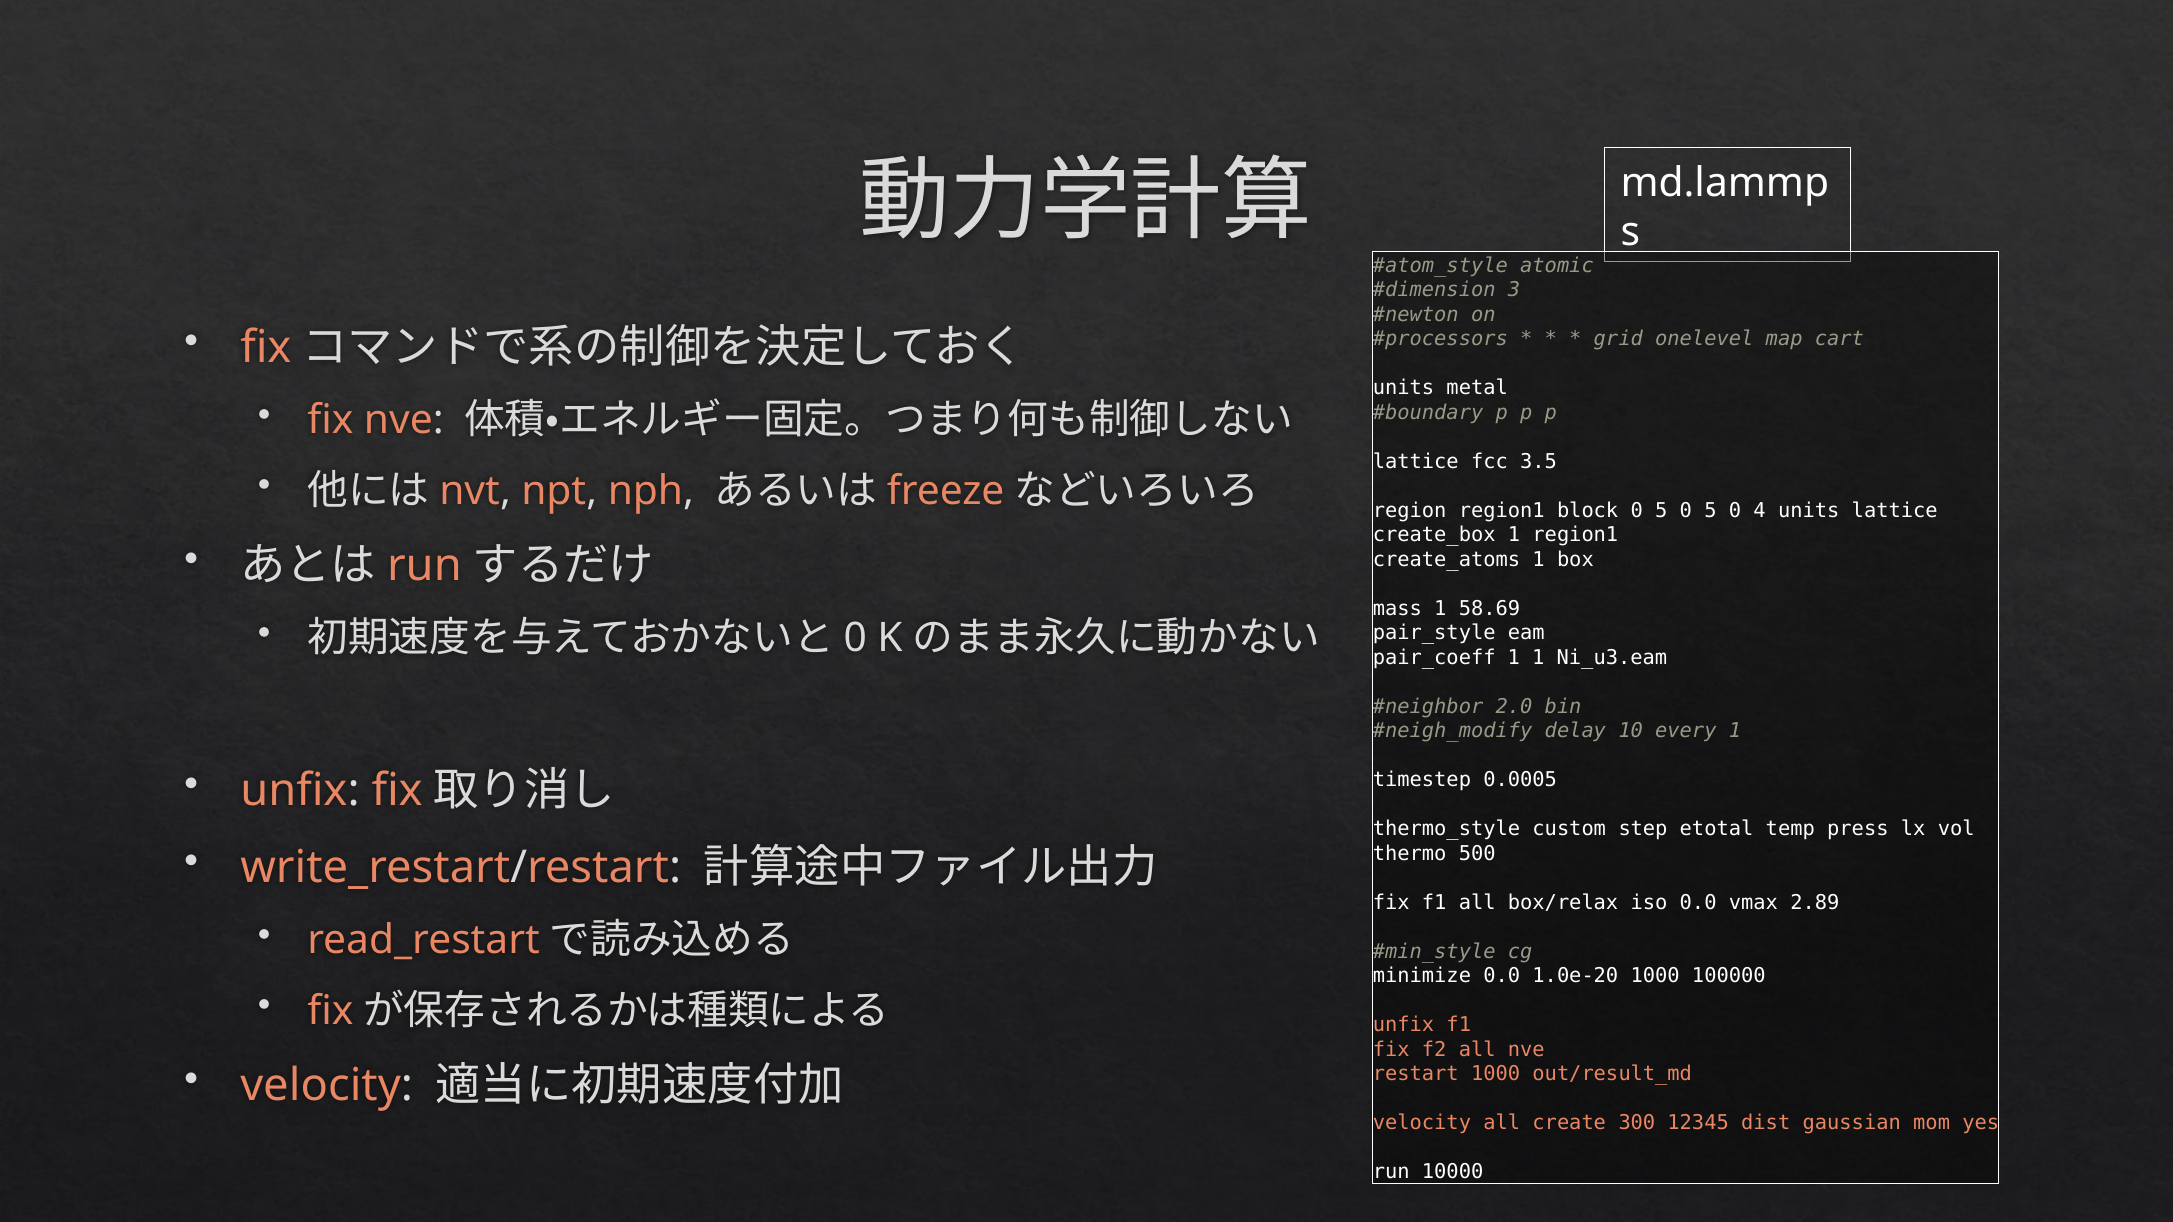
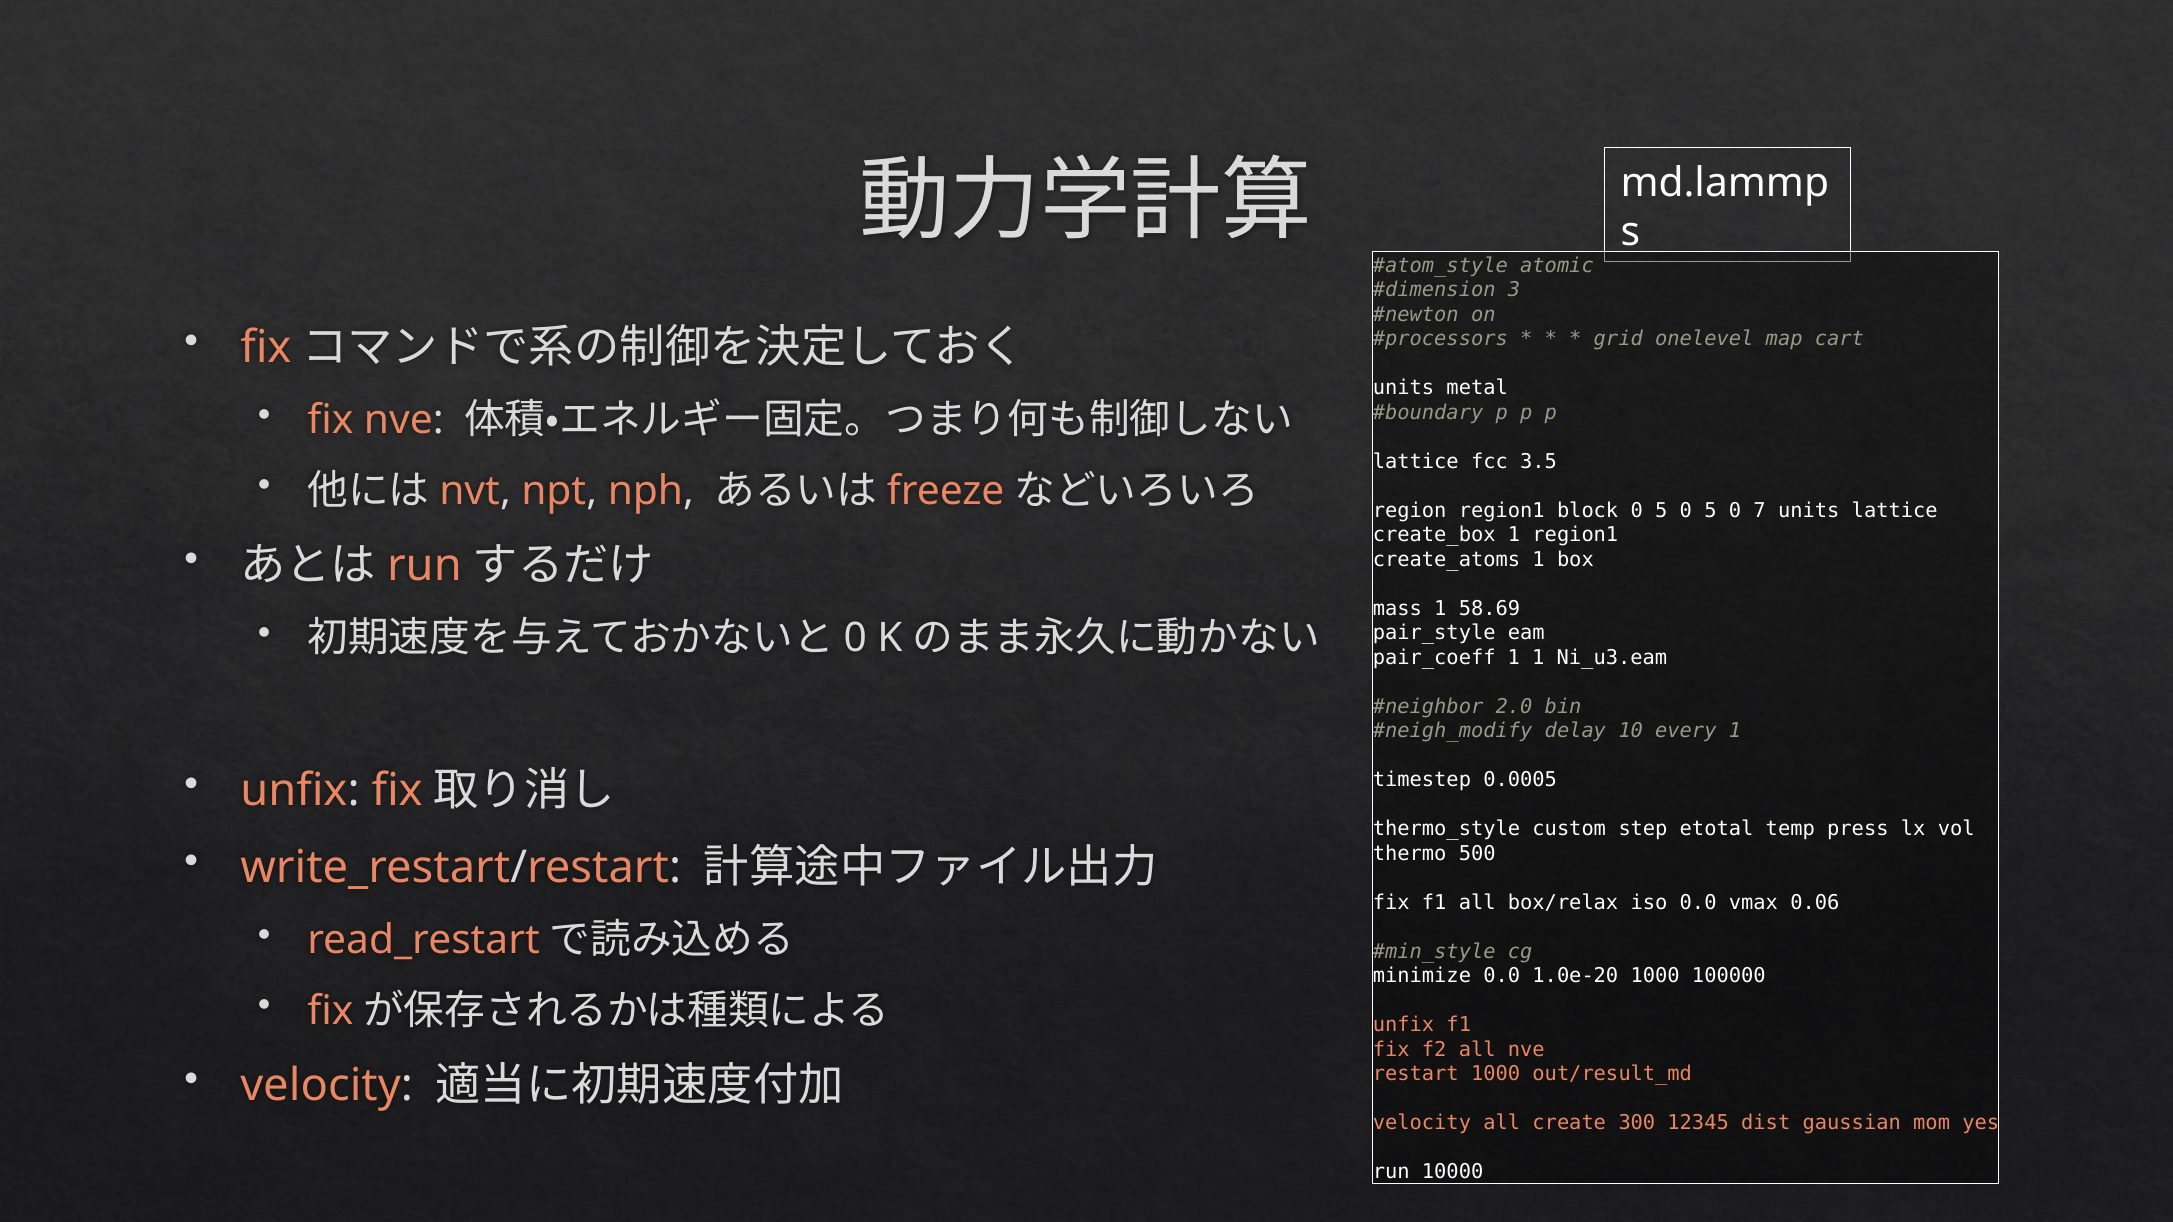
4: 4 -> 7
2.89: 2.89 -> 0.06
